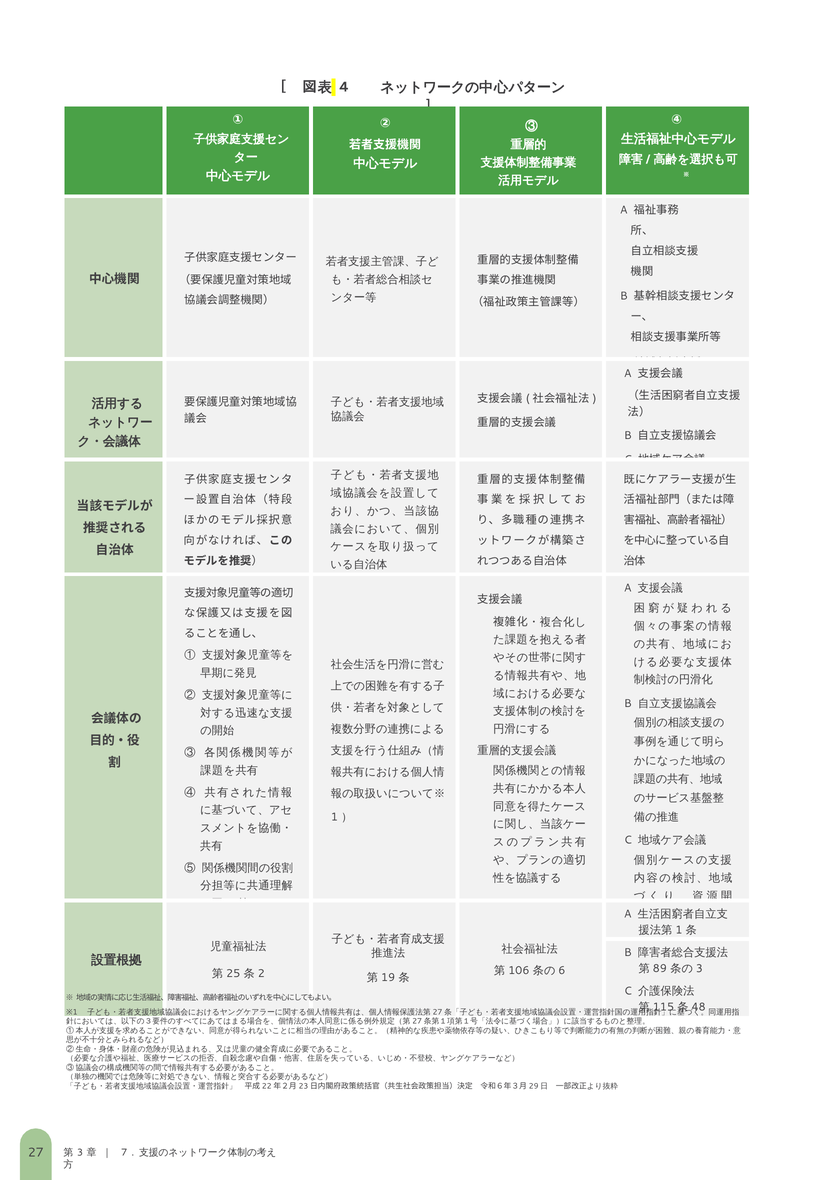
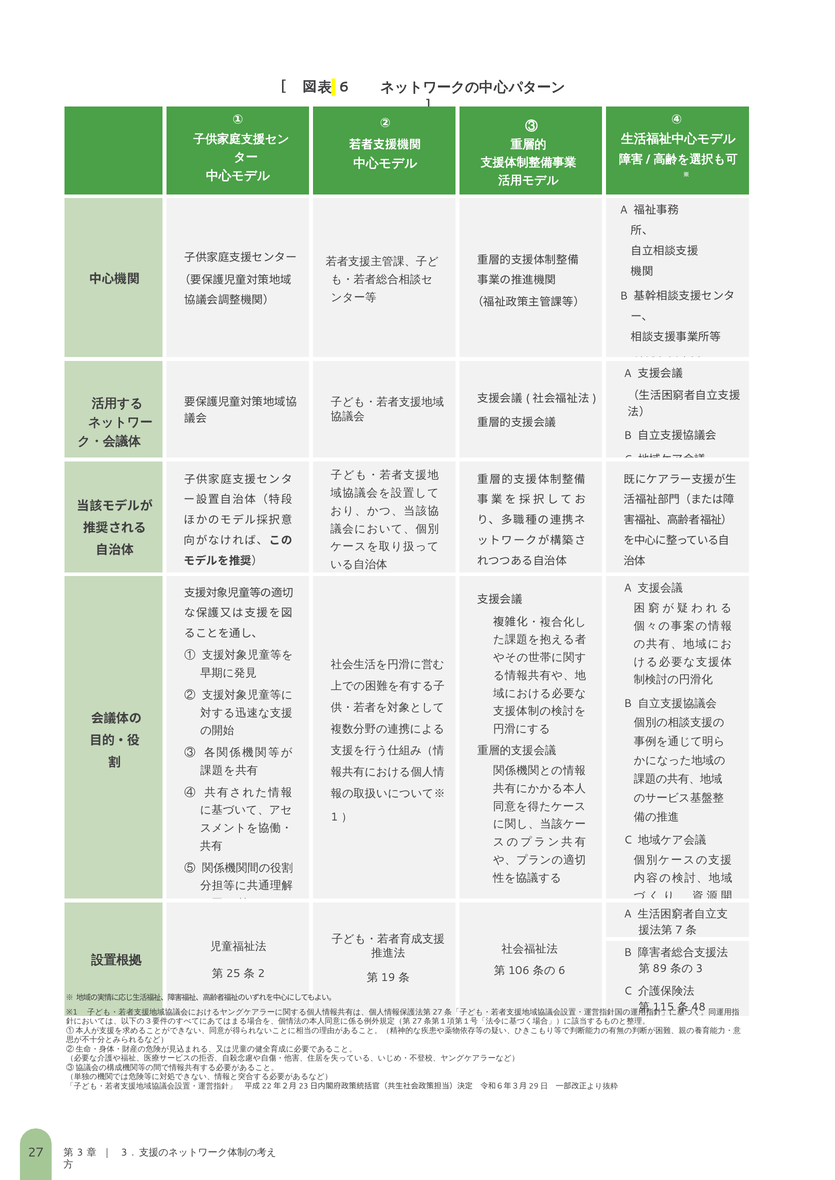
4 at (344, 87): 4 -> 6
1 at (679, 931): 1 -> 7
7 at (124, 1154): 7 -> 3
